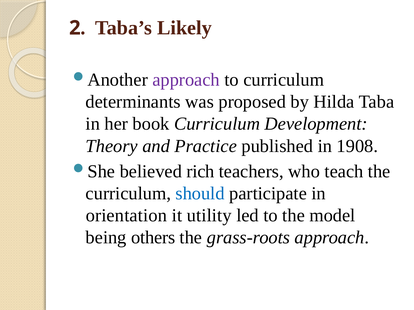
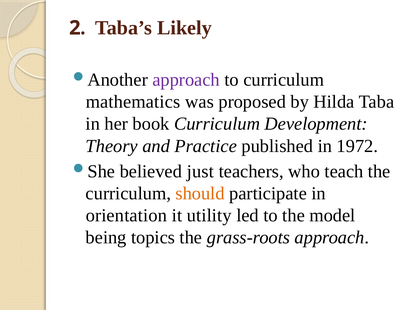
determinants: determinants -> mathematics
1908: 1908 -> 1972
rich: rich -> just
should colour: blue -> orange
others: others -> topics
